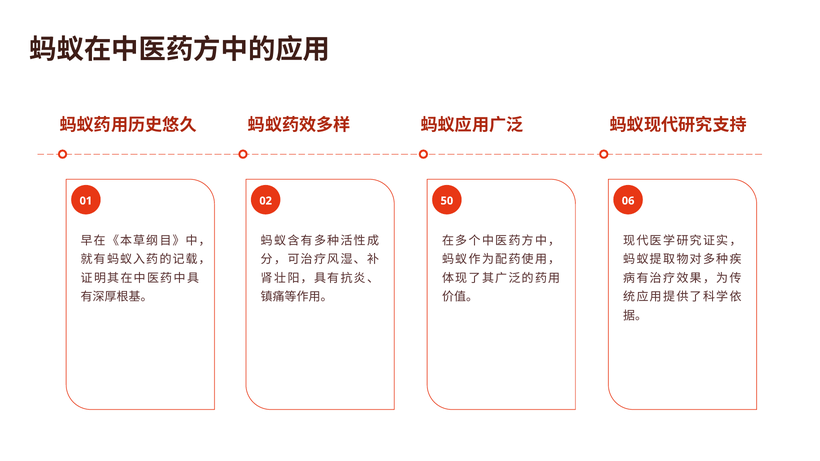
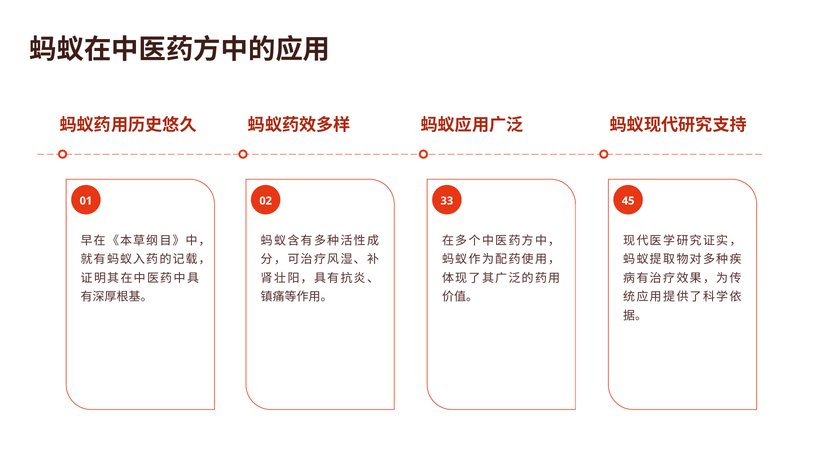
50: 50 -> 33
06: 06 -> 45
